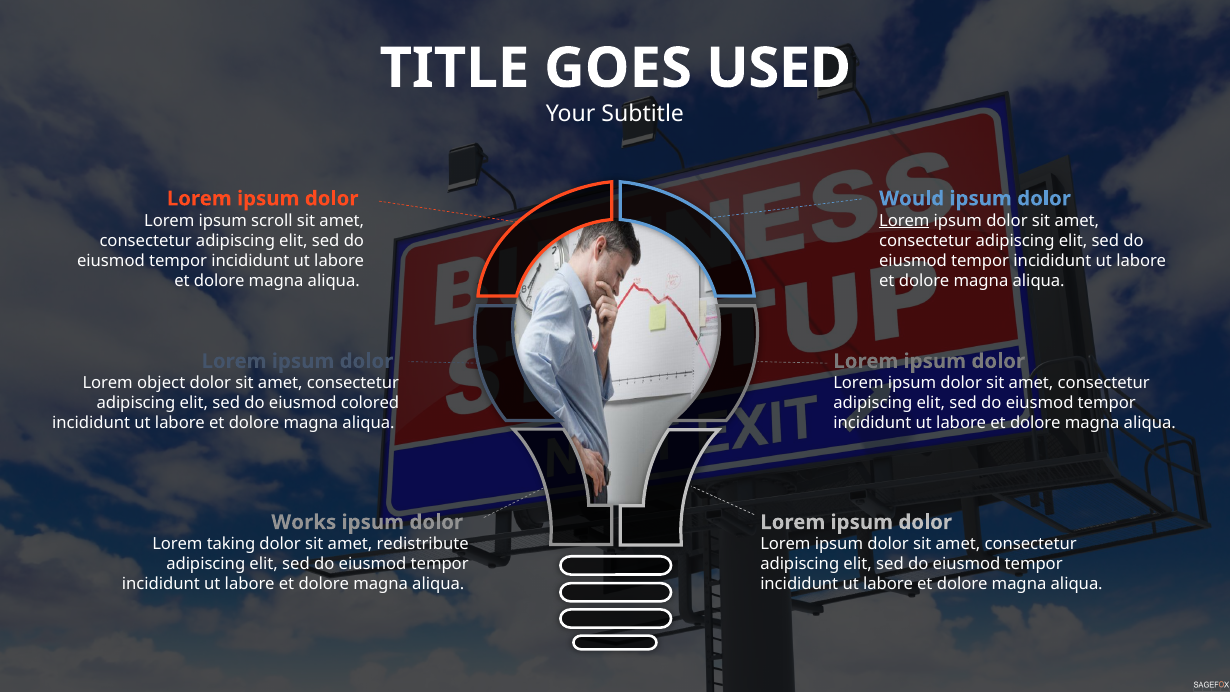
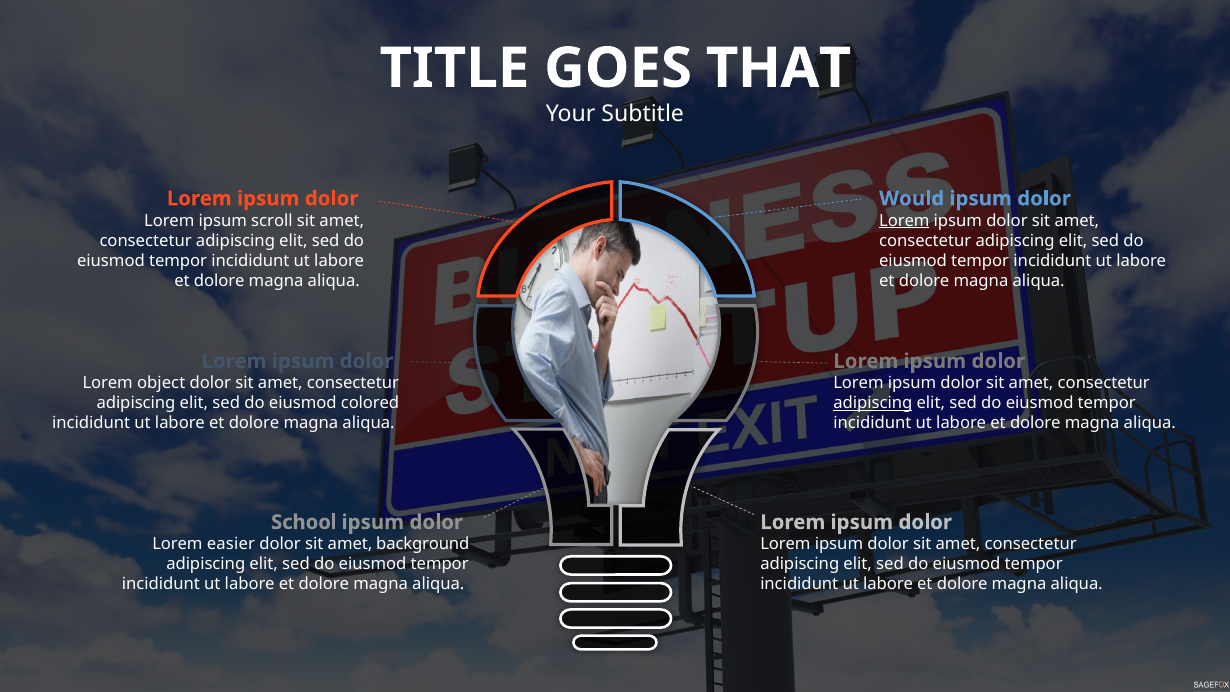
USED: USED -> THAT
adipiscing at (873, 403) underline: none -> present
Works: Works -> School
taking: taking -> easier
redistribute: redistribute -> background
